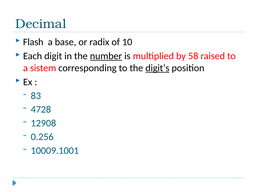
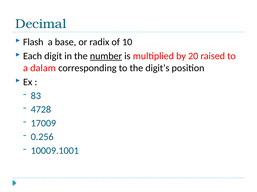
58: 58 -> 20
sistem: sistem -> dalam
digit’s underline: present -> none
12908: 12908 -> 17009
